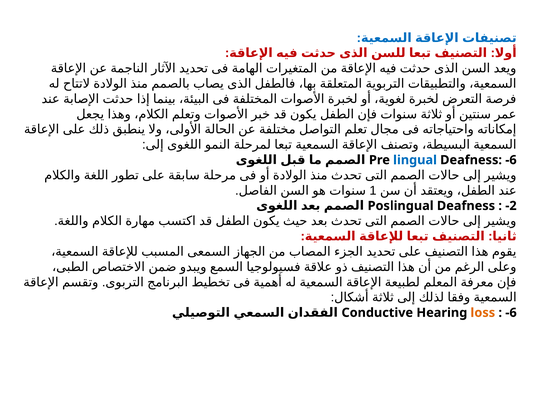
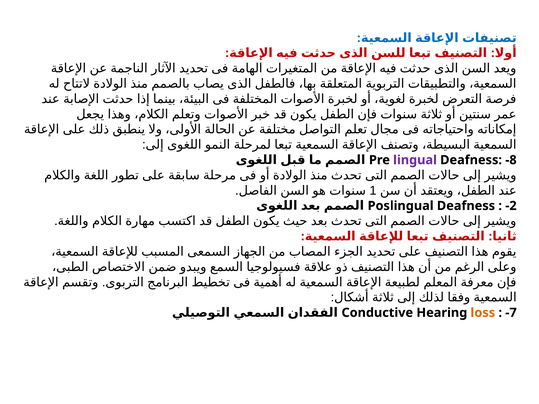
lingual colour: blue -> purple
Deafness -6: -6 -> -8
-6 at (511, 313): -6 -> -7
